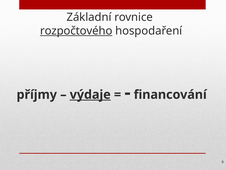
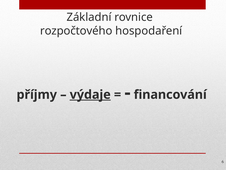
rozpočtového underline: present -> none
